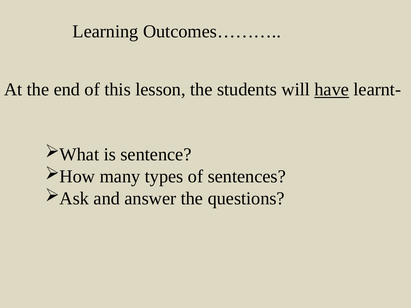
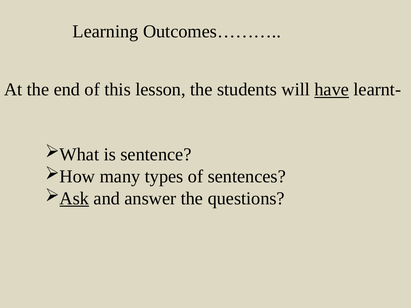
Ask underline: none -> present
